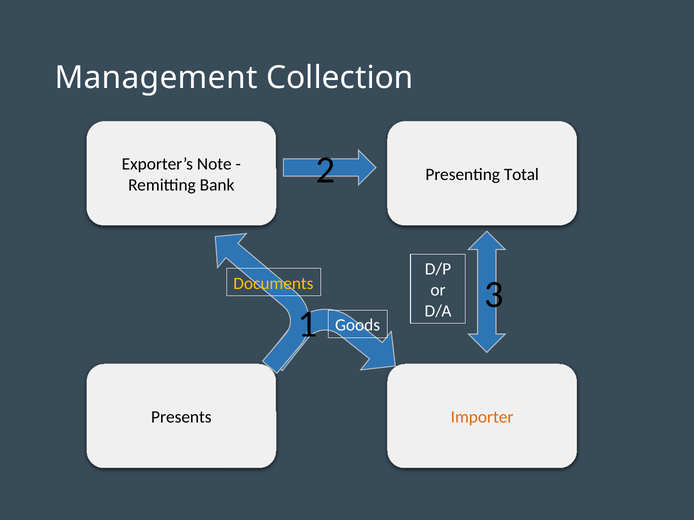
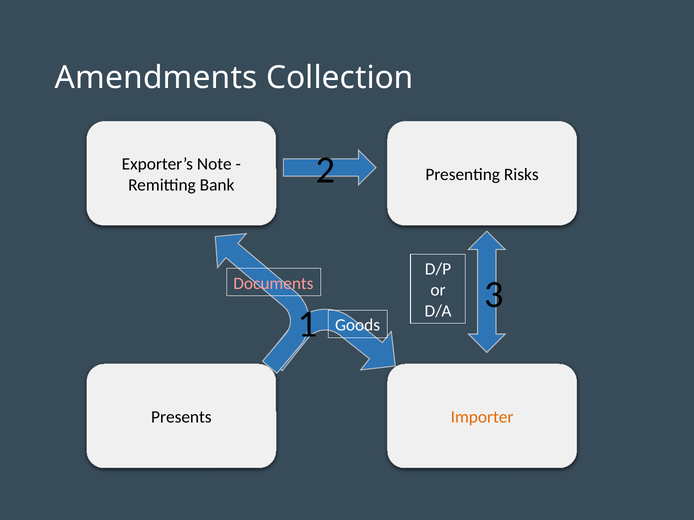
Management: Management -> Amendments
Total: Total -> Risks
Documents colour: yellow -> pink
